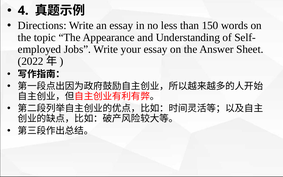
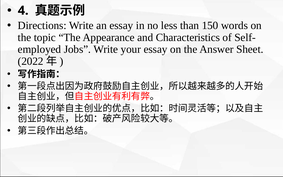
Understanding: Understanding -> Characteristics
